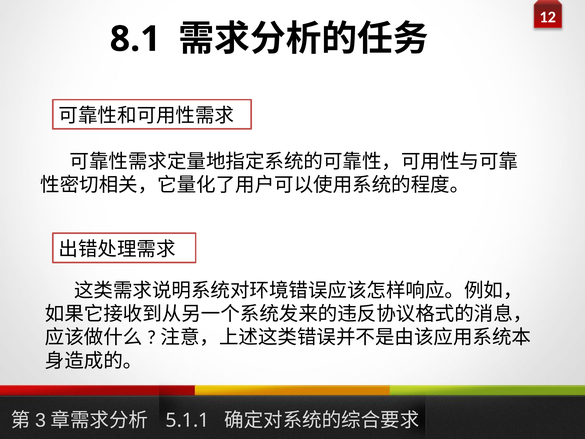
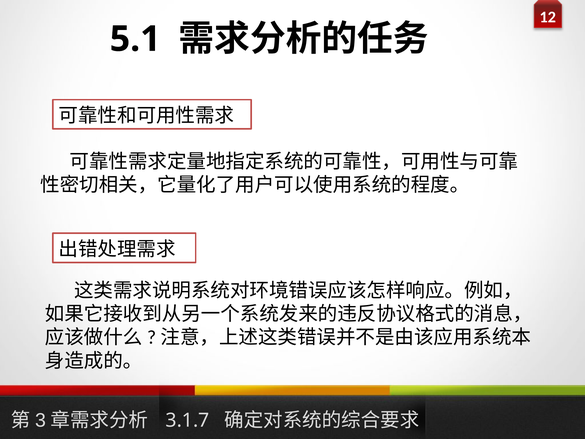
8.1: 8.1 -> 5.1
5.1.1: 5.1.1 -> 3.1.7
